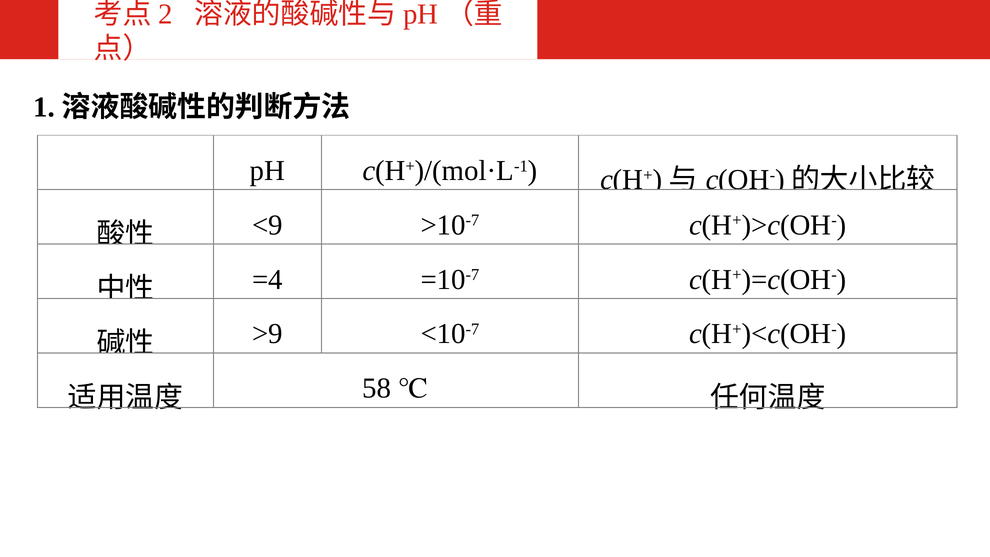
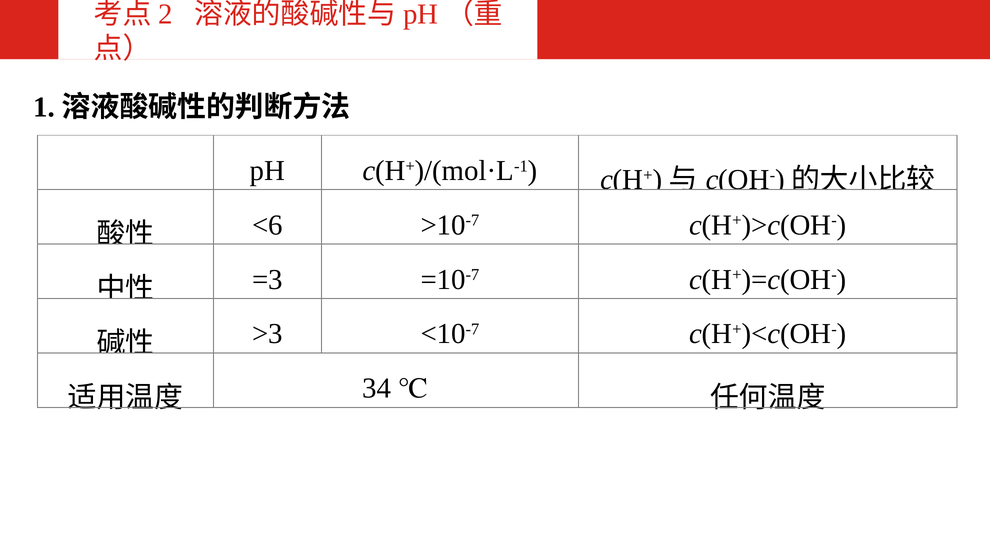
<9: <9 -> <6
=4: =4 -> =3
>9: >9 -> >3
58: 58 -> 34
